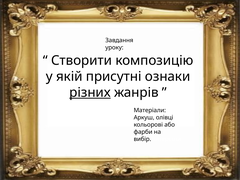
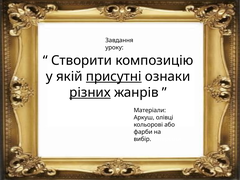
присутні underline: none -> present
